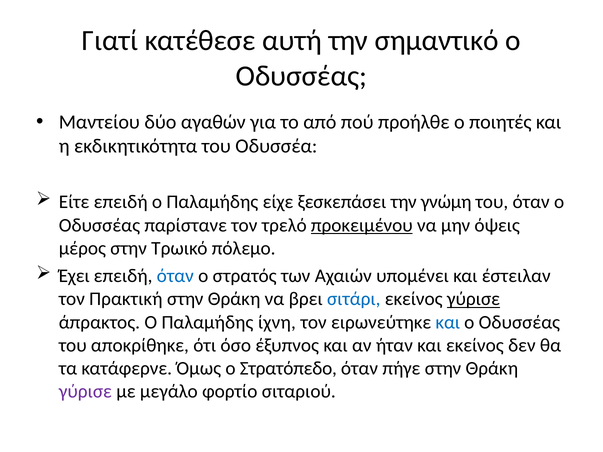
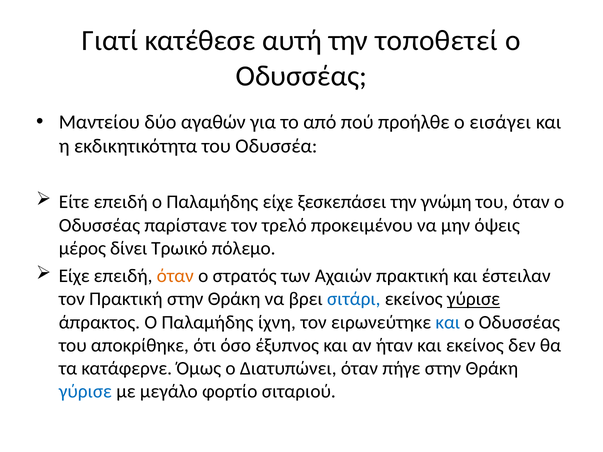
σημαντικό: σημαντικό -> τοποθετεί
ποιητές: ποιητές -> εισάγει
προκειμένου underline: present -> none
μέρος στην: στην -> δίνει
Έχει at (74, 276): Έχει -> Είχε
όταν at (175, 276) colour: blue -> orange
Αχαιών υπομένει: υπομένει -> πρακτική
Στρατόπεδο: Στρατόπεδο -> Διατυπώνει
γύρισε at (85, 392) colour: purple -> blue
